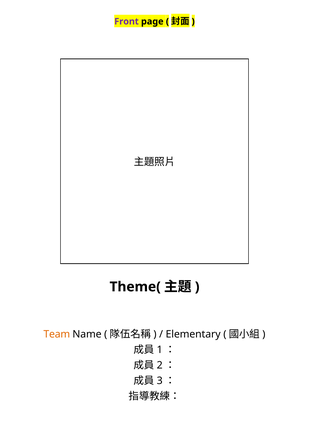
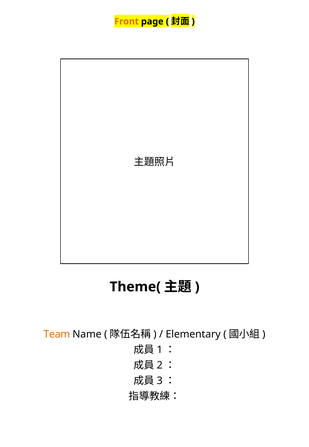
Front colour: purple -> orange
